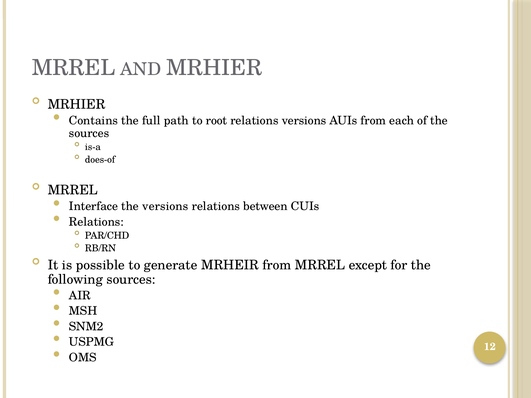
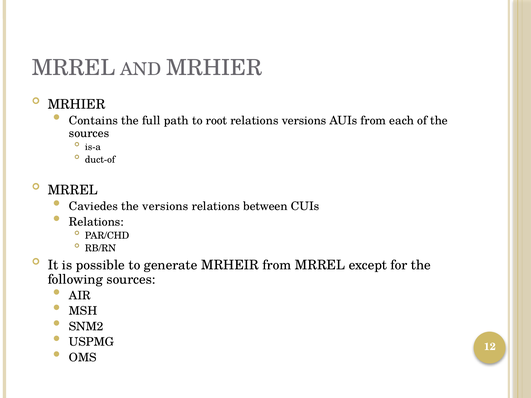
does-of: does-of -> duct-of
Interface: Interface -> Caviedes
